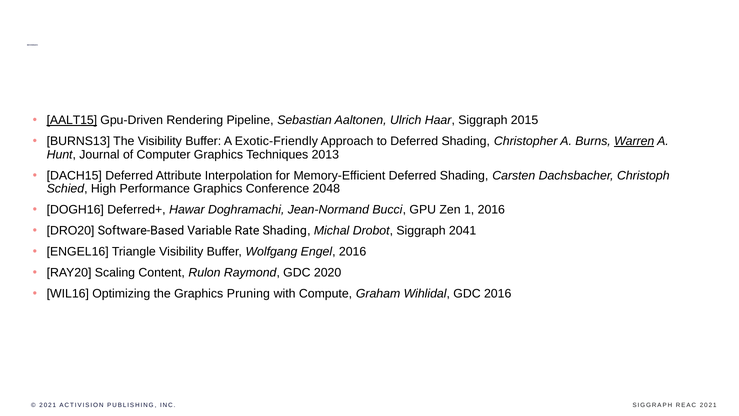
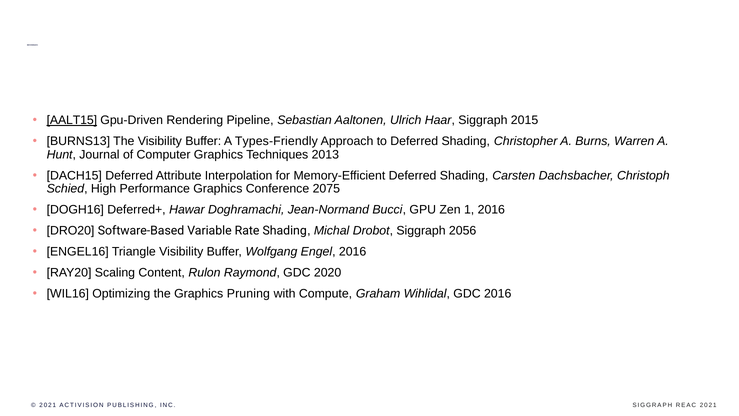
Exotic-Friendly: Exotic-Friendly -> Types-Friendly
Warren underline: present -> none
2048: 2048 -> 2075
2041: 2041 -> 2056
